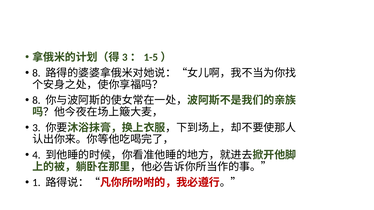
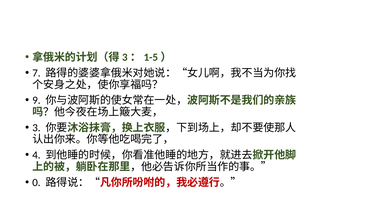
8 at (36, 73): 8 -> 7
8 at (36, 100): 8 -> 9
1: 1 -> 0
